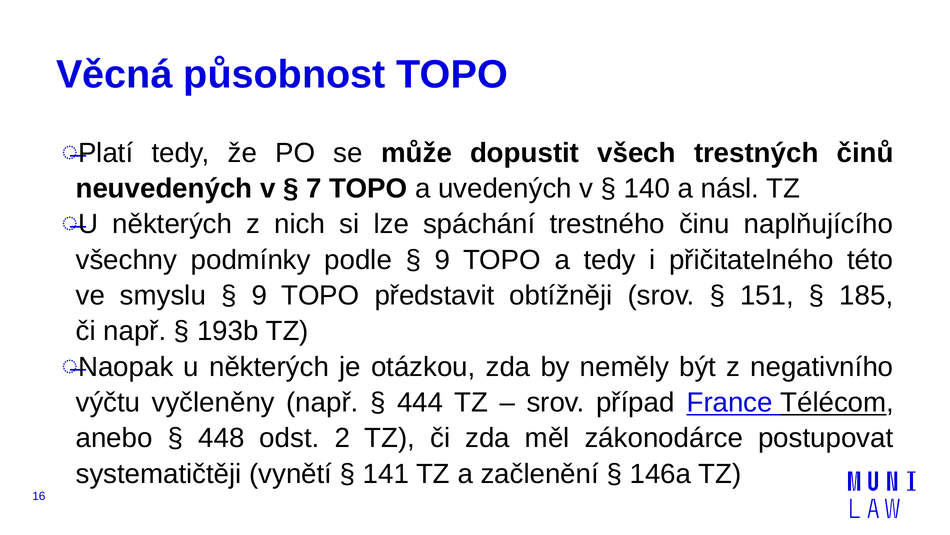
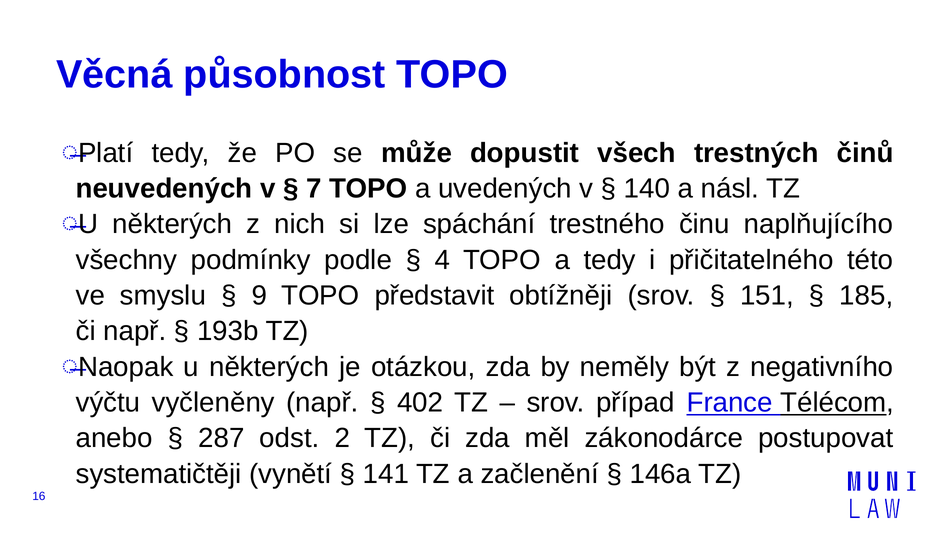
9 at (442, 260): 9 -> 4
444: 444 -> 402
448: 448 -> 287
